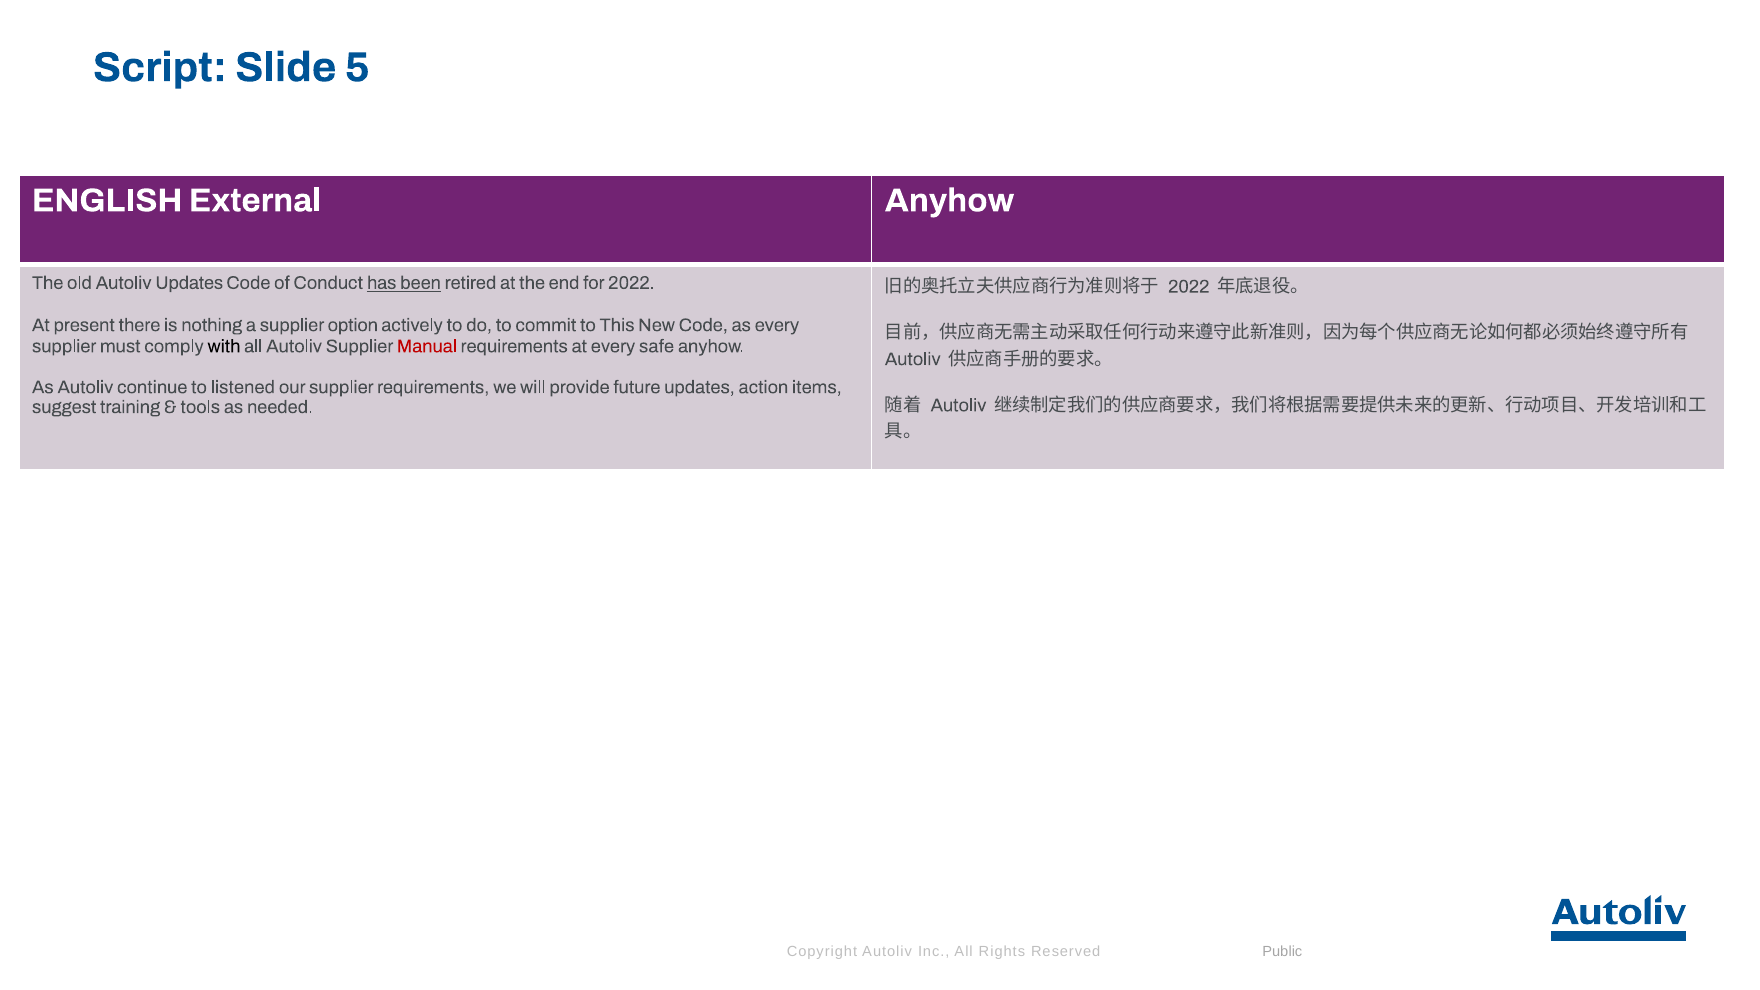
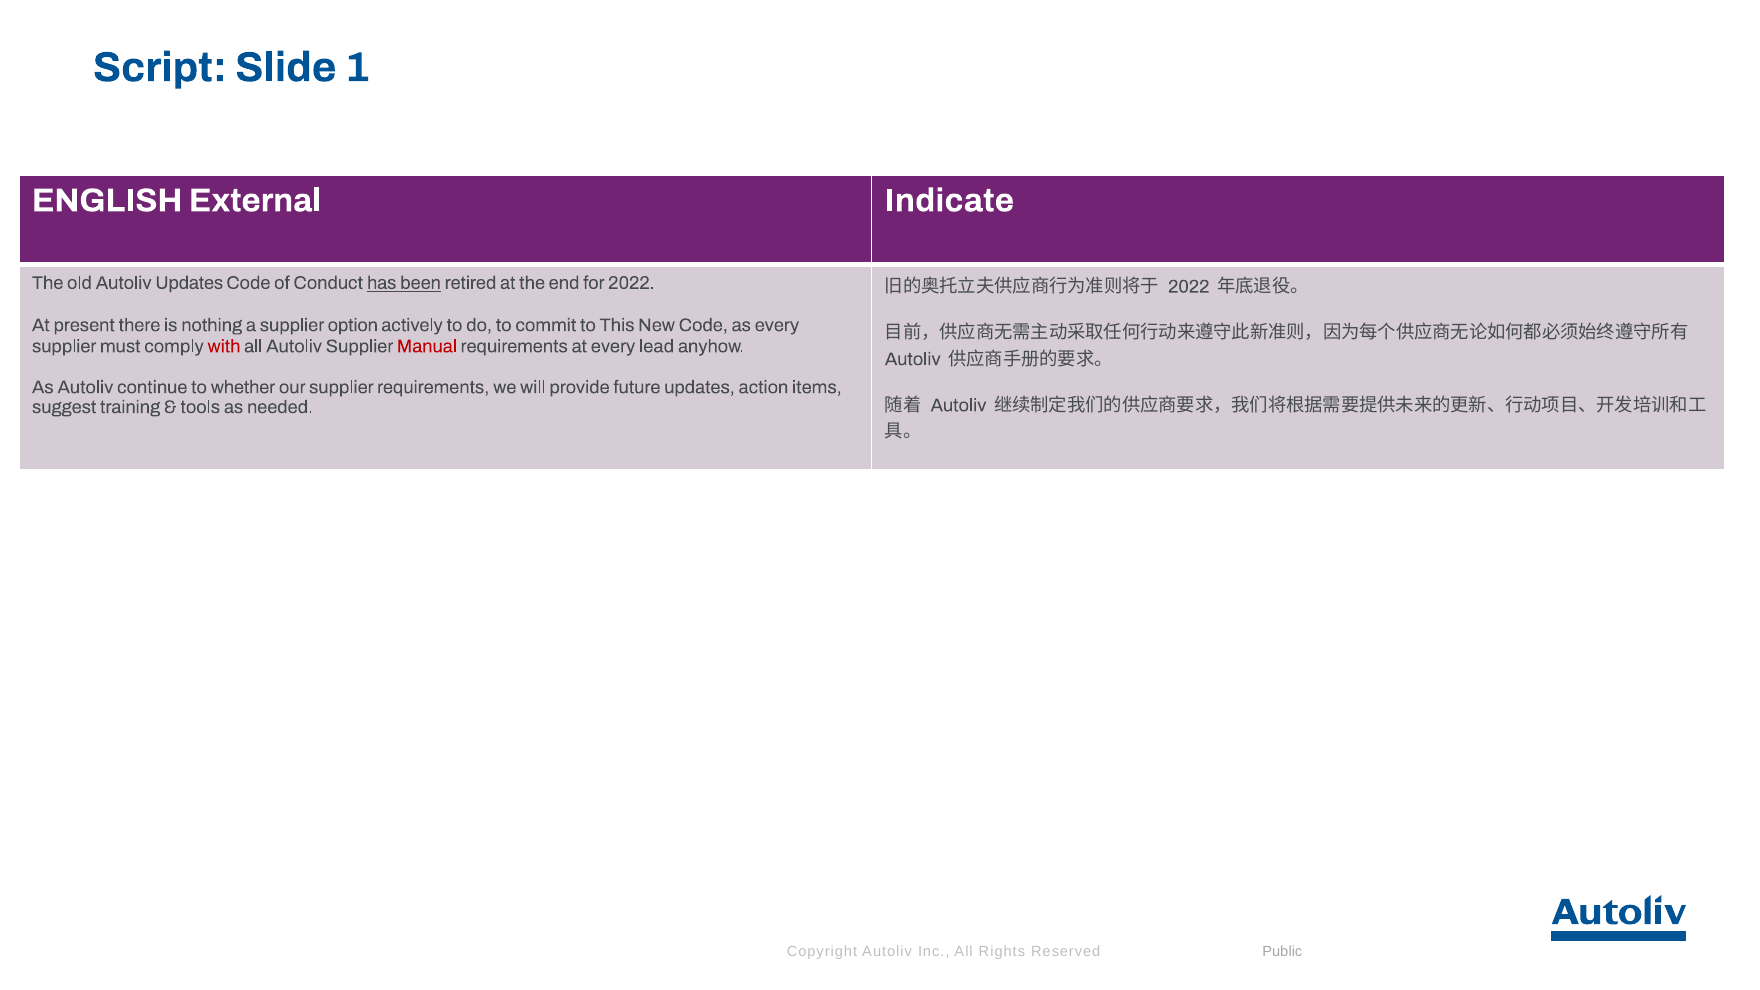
5: 5 -> 1
External Anyhow: Anyhow -> Indicate
with colour: black -> red
safe: safe -> lead
listened: listened -> whether
